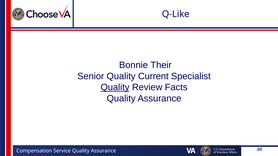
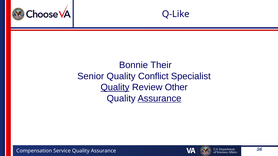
Current: Current -> Conflict
Facts: Facts -> Other
Assurance at (159, 99) underline: none -> present
